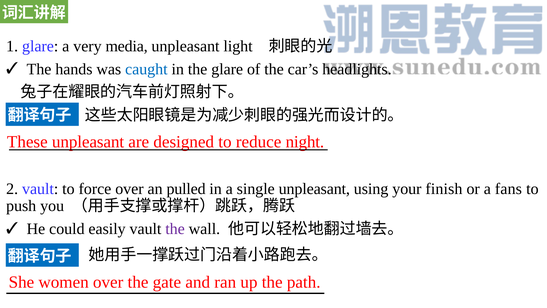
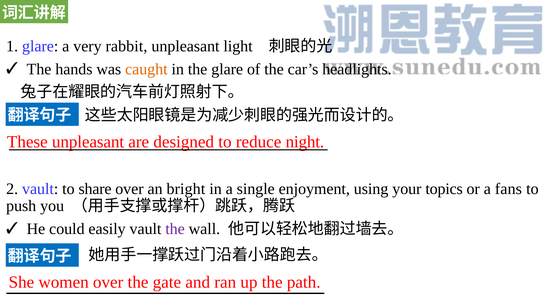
media: media -> rabbit
caught colour: blue -> orange
force: force -> share
pulled: pulled -> bright
single unpleasant: unpleasant -> enjoyment
finish: finish -> topics
